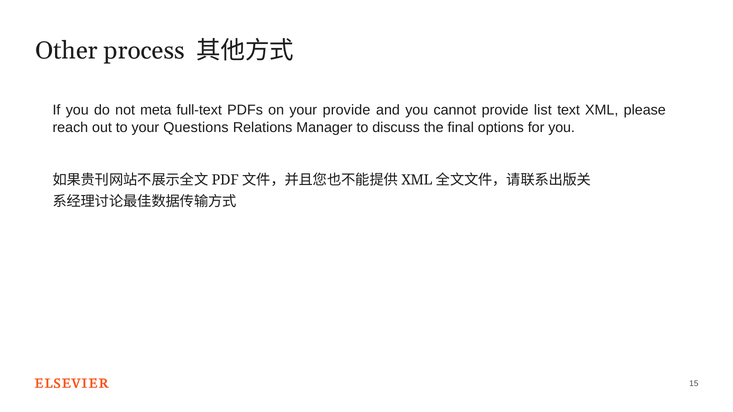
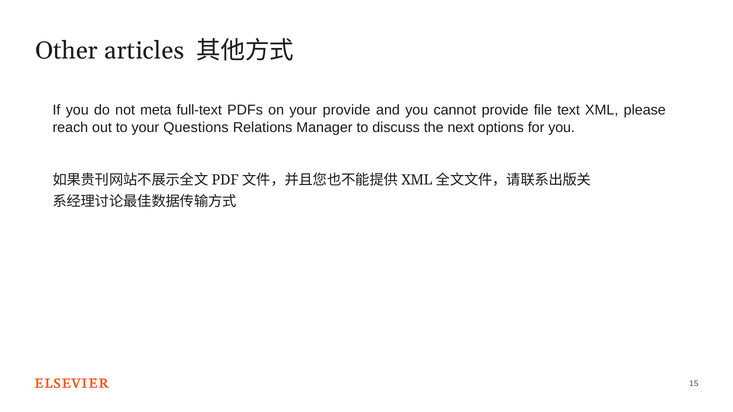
process: process -> articles
list: list -> file
final: final -> next
